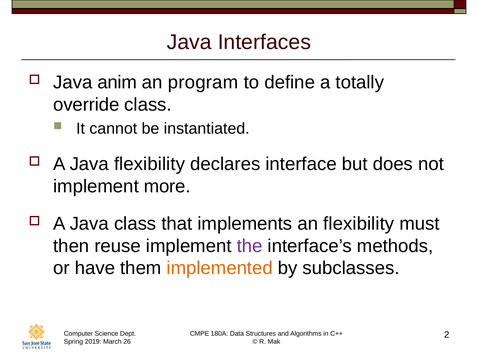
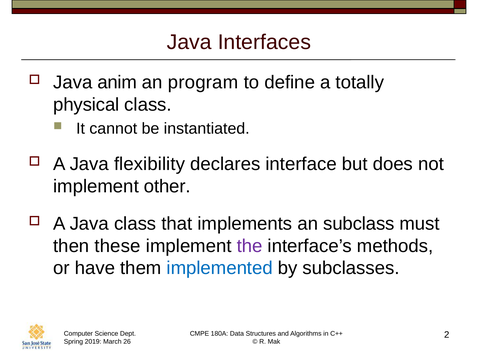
override: override -> physical
more: more -> other
an flexibility: flexibility -> subclass
reuse: reuse -> these
implemented colour: orange -> blue
